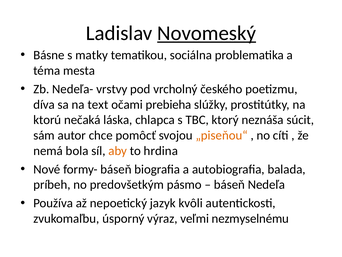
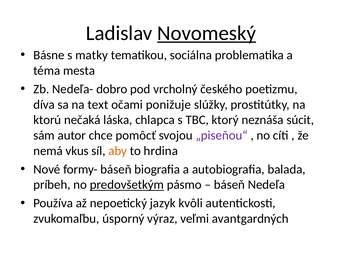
vrstvy: vrstvy -> dobro
prebieha: prebieha -> ponižuje
„piseňou“ colour: orange -> purple
bola: bola -> vkus
predovšetkým underline: none -> present
nezmyselnému: nezmyselnému -> avantgardných
